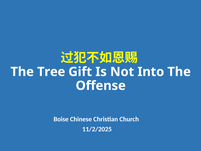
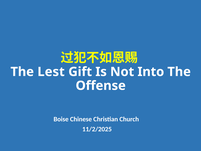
Tree: Tree -> Lest
